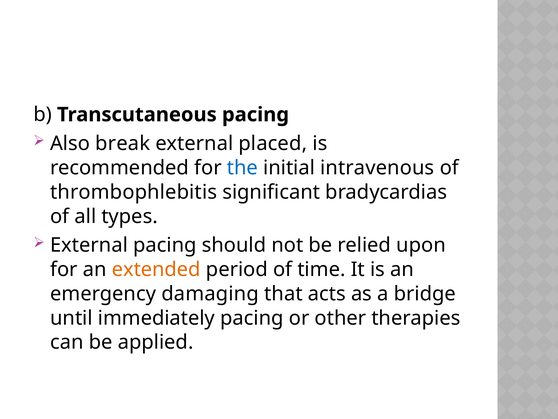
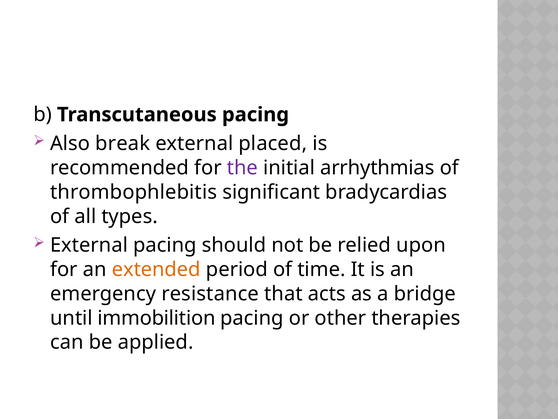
the colour: blue -> purple
intravenous: intravenous -> arrhythmias
damaging: damaging -> resistance
immediately: immediately -> immobilition
